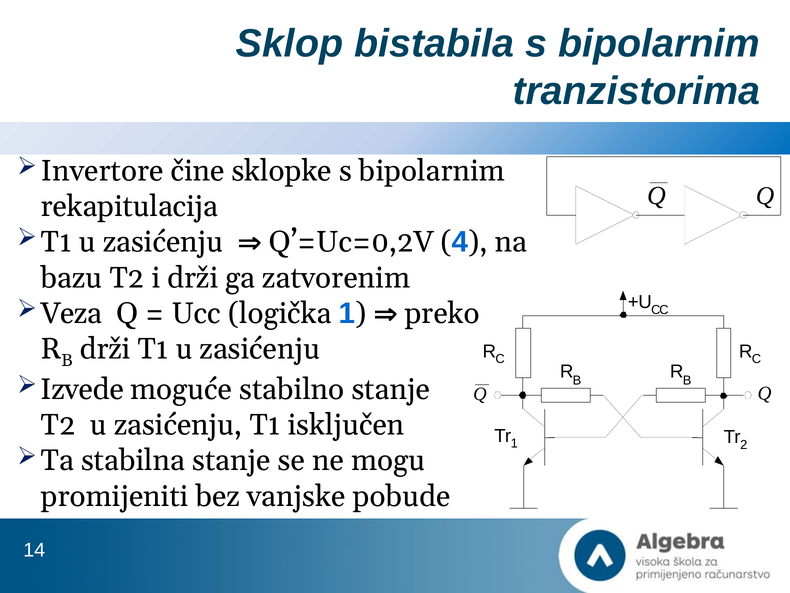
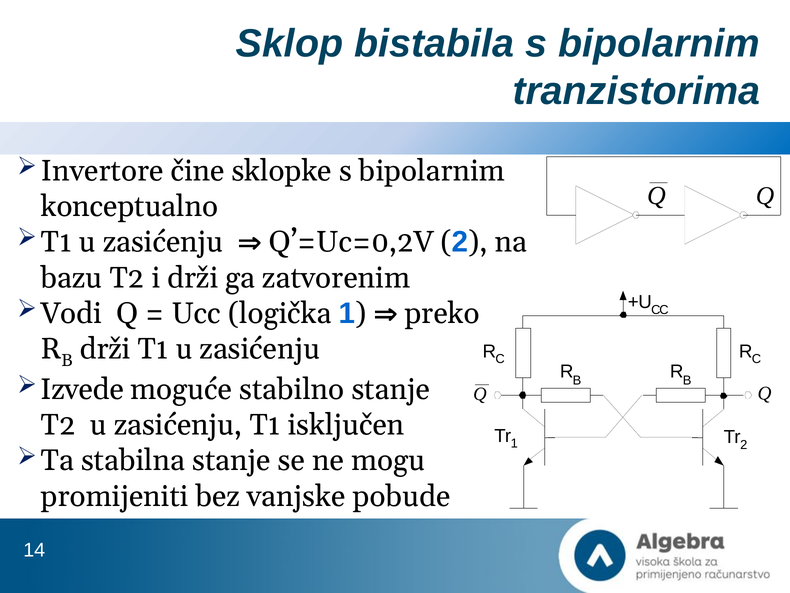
rekapitulacija: rekapitulacija -> konceptualno
4 at (460, 242): 4 -> 2
Veza: Veza -> Vodi
